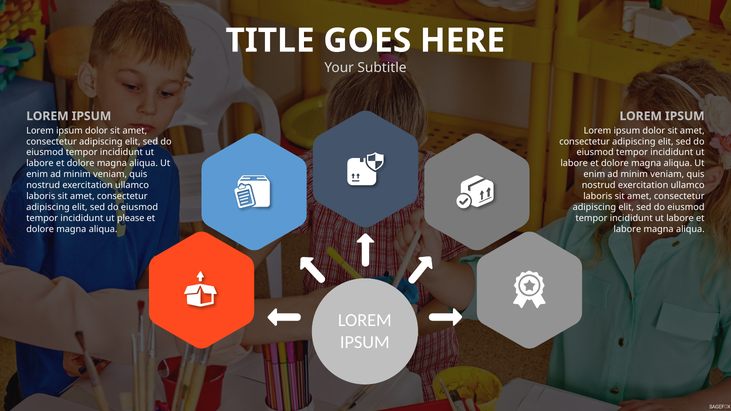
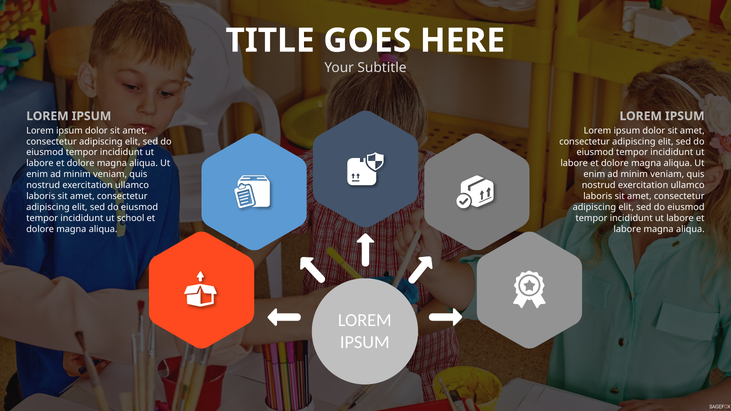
please: please -> school
